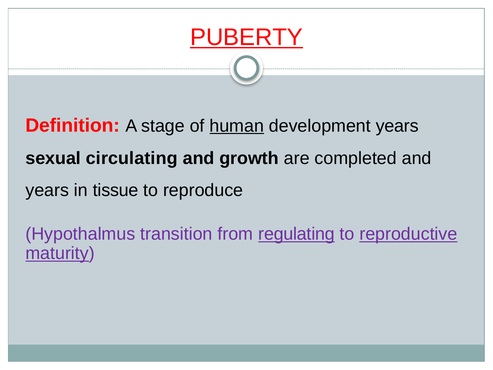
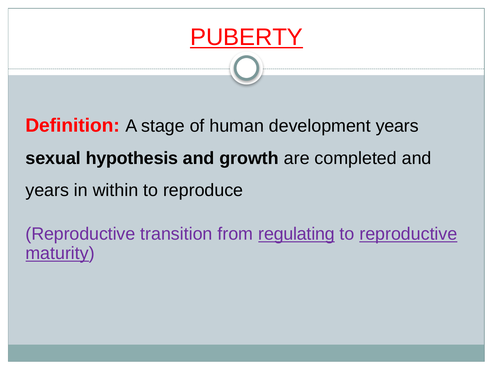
human underline: present -> none
circulating: circulating -> hypothesis
tissue: tissue -> within
Hypothalmus at (80, 234): Hypothalmus -> Reproductive
